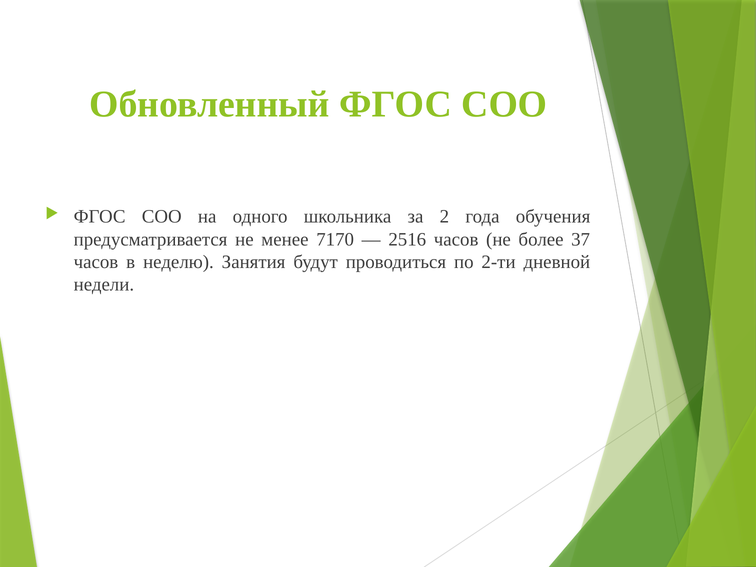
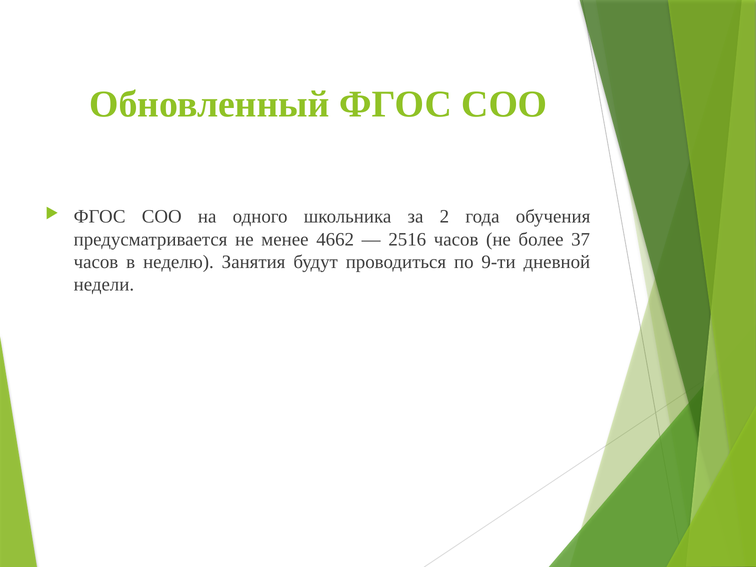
7170: 7170 -> 4662
2-ти: 2-ти -> 9-ти
